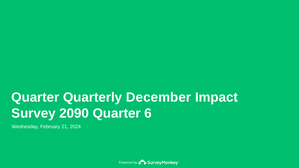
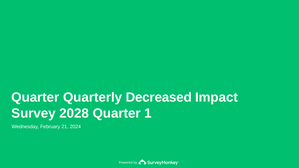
December: December -> Decreased
2090: 2090 -> 2028
6: 6 -> 1
